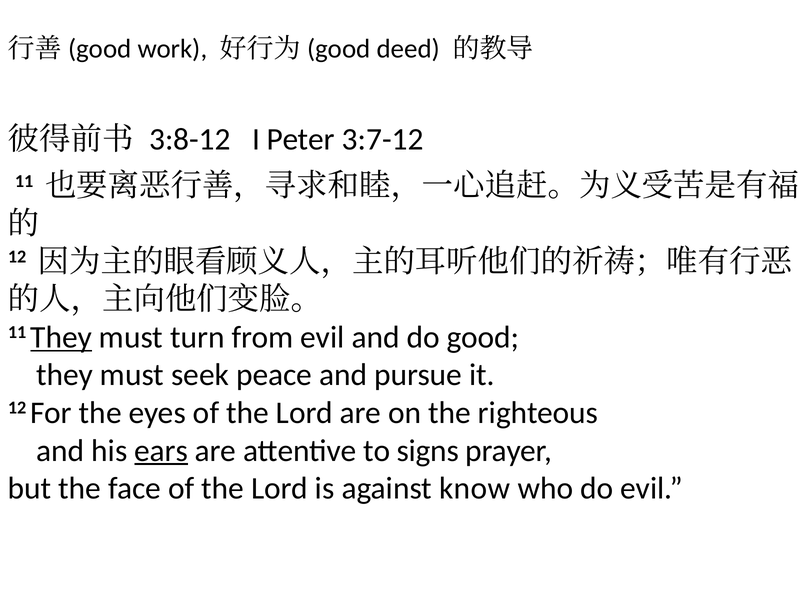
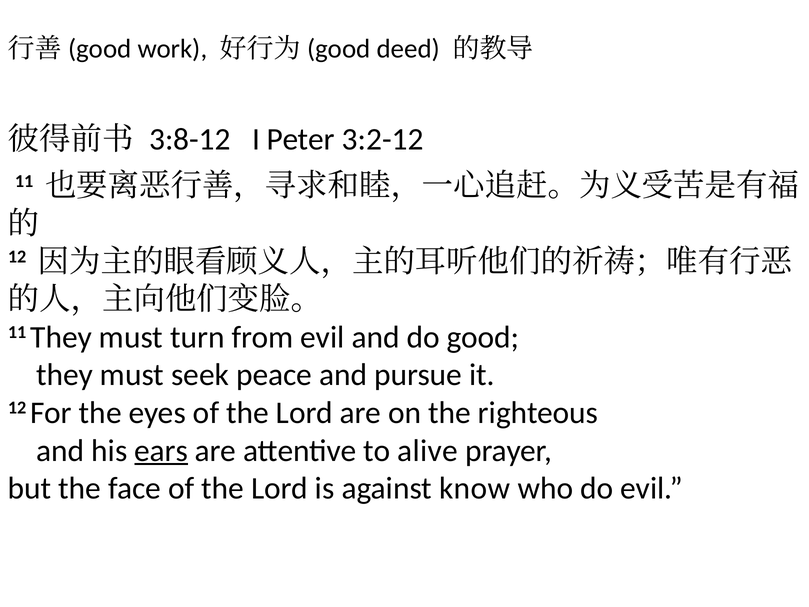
3:7-12: 3:7-12 -> 3:2-12
They at (61, 337) underline: present -> none
signs: signs -> alive
